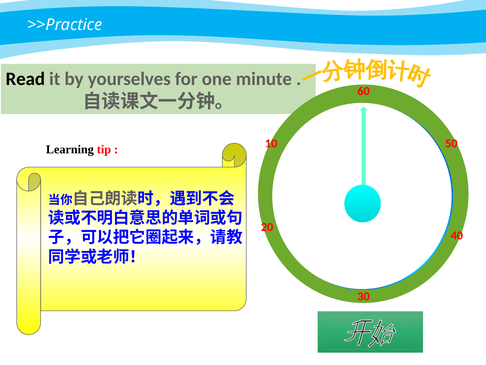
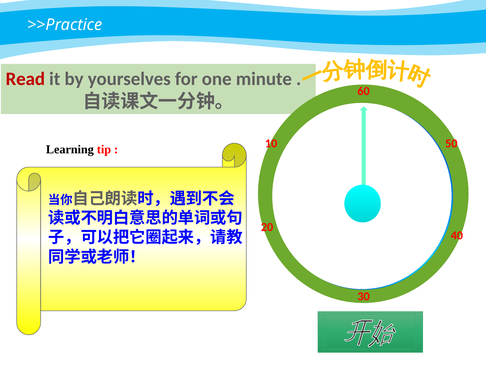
Read colour: black -> red
